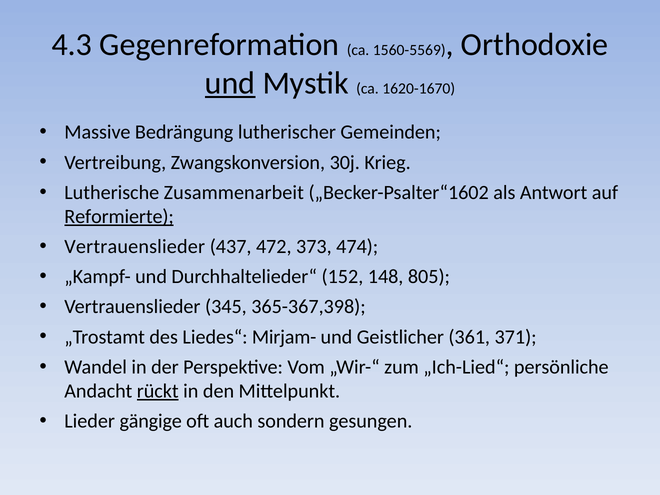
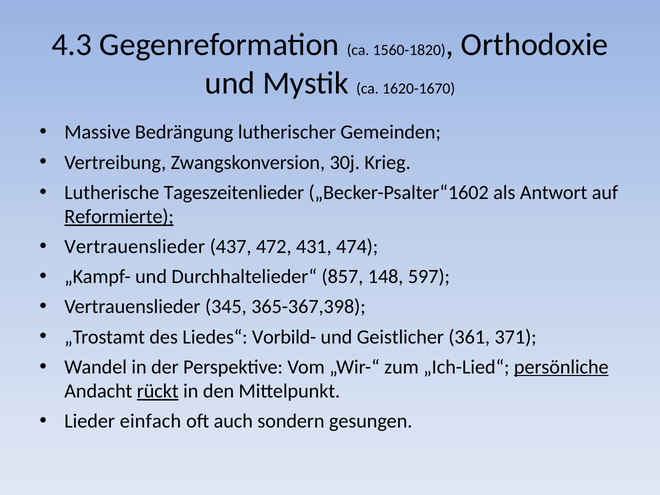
1560-5569: 1560-5569 -> 1560-1820
und at (230, 83) underline: present -> none
Zusammenarbeit: Zusammenarbeit -> Tageszeitenlieder
373: 373 -> 431
152: 152 -> 857
805: 805 -> 597
Mirjam-: Mirjam- -> Vorbild-
persönliche underline: none -> present
gängige: gängige -> einfach
